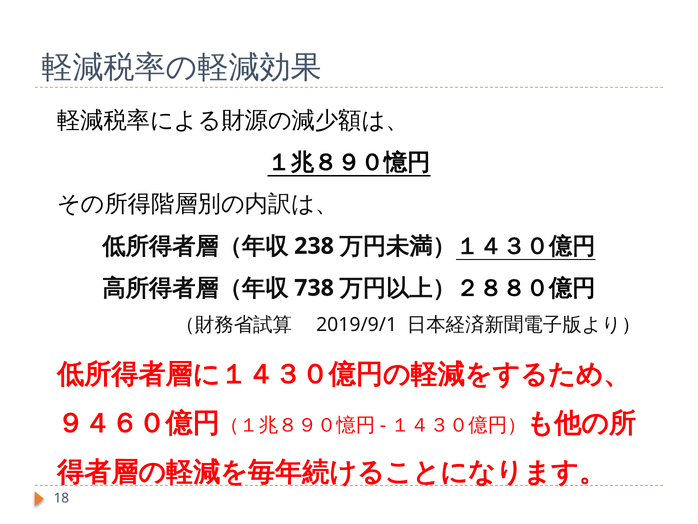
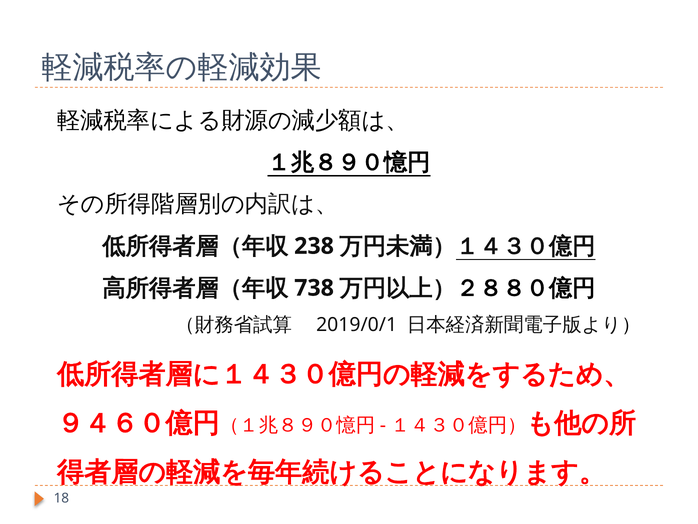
2019/9/1: 2019/9/1 -> 2019/0/1
